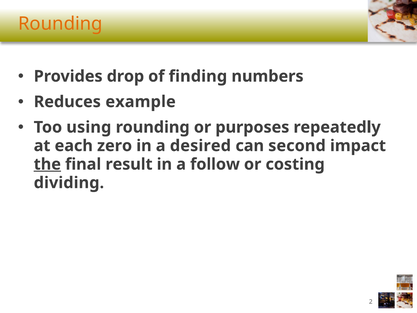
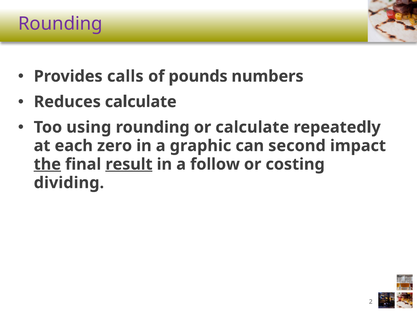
Rounding at (60, 24) colour: orange -> purple
drop: drop -> calls
finding: finding -> pounds
Reduces example: example -> calculate
or purposes: purposes -> calculate
desired: desired -> graphic
result underline: none -> present
